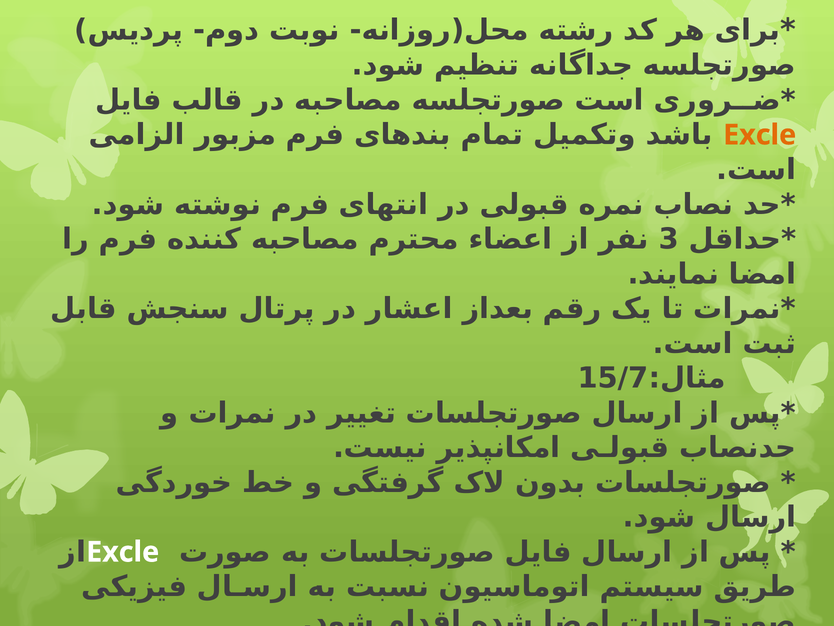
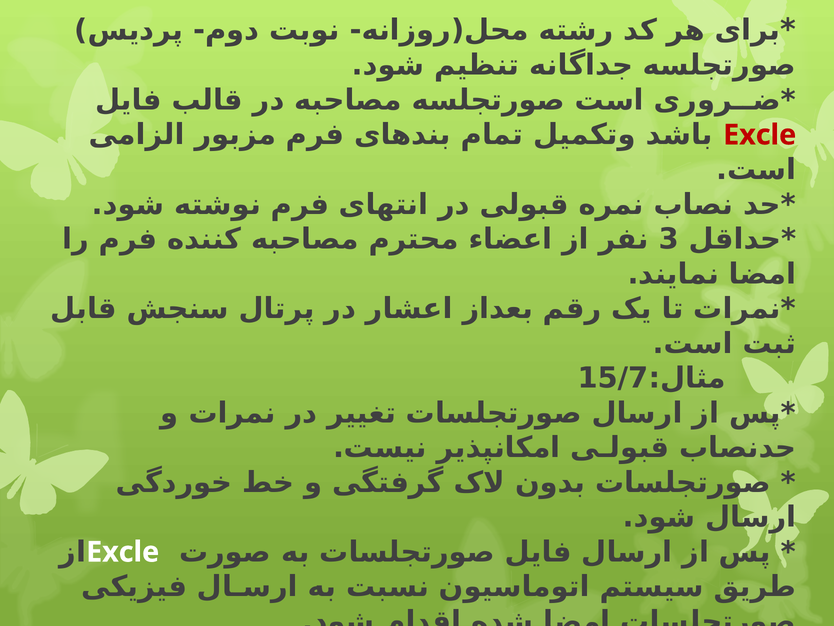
Excle at (760, 135) colour: orange -> red
